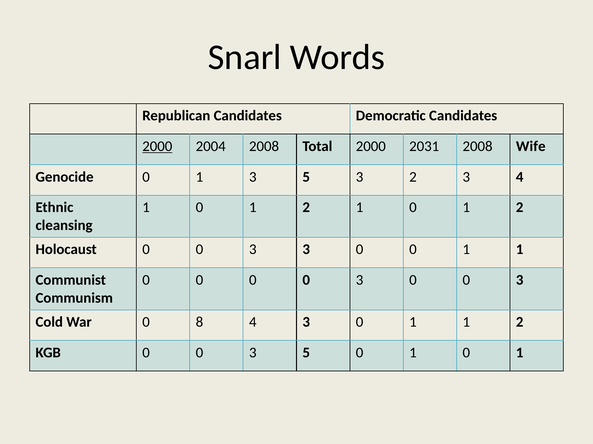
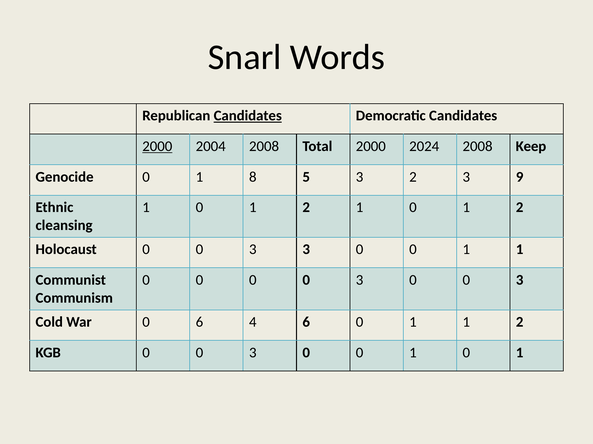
Candidates at (248, 116) underline: none -> present
2031: 2031 -> 2024
Wife: Wife -> Keep
1 3: 3 -> 8
3 4: 4 -> 9
0 8: 8 -> 6
4 3: 3 -> 6
5 at (306, 353): 5 -> 0
